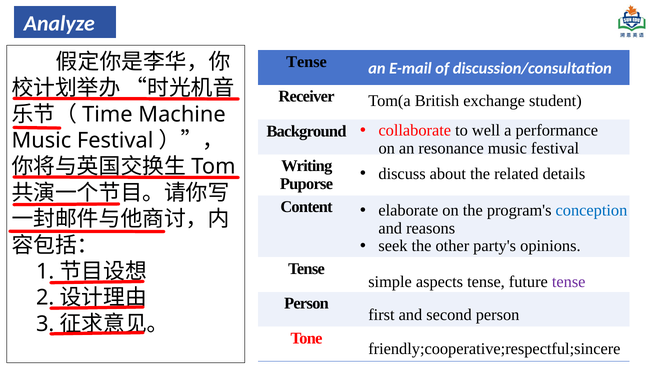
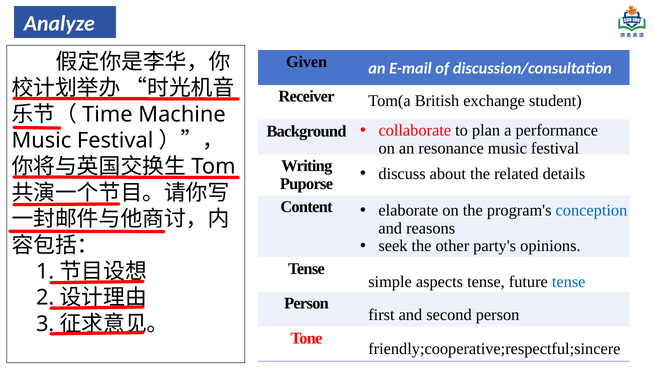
Tense at (307, 62): Tense -> Given
well: well -> plan
tense at (569, 282) colour: purple -> blue
